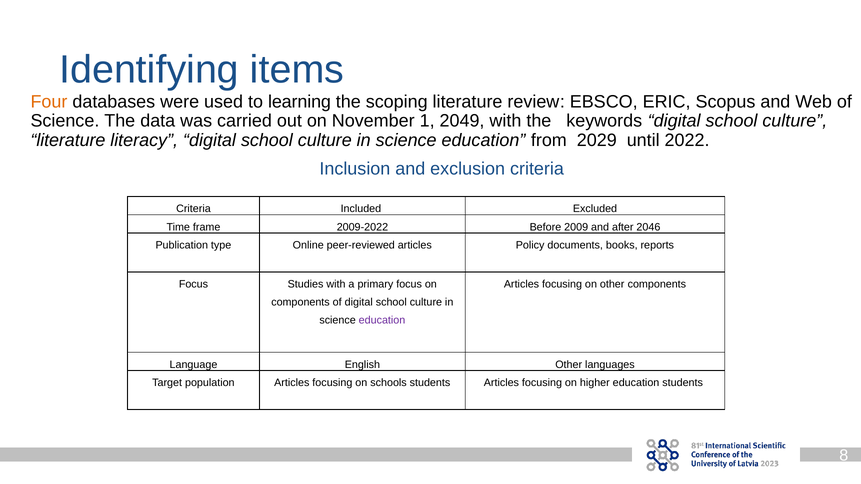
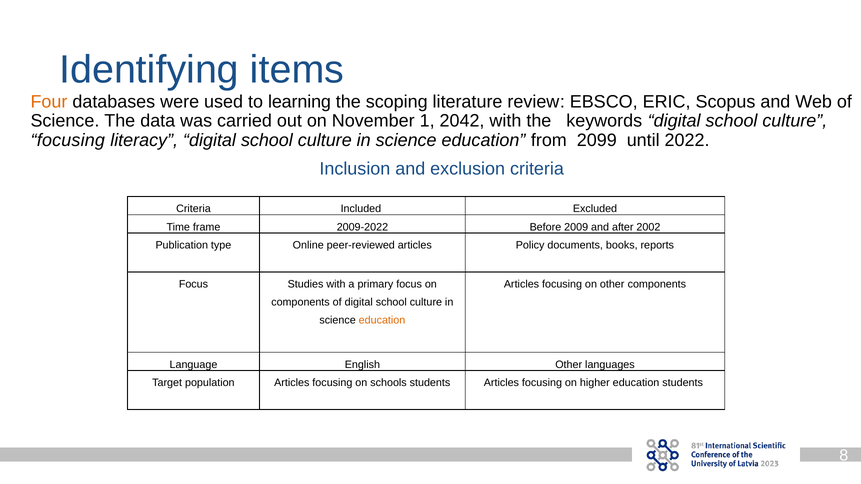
2049: 2049 -> 2042
literature at (68, 141): literature -> focusing
2029: 2029 -> 2099
2046: 2046 -> 2002
education at (382, 321) colour: purple -> orange
